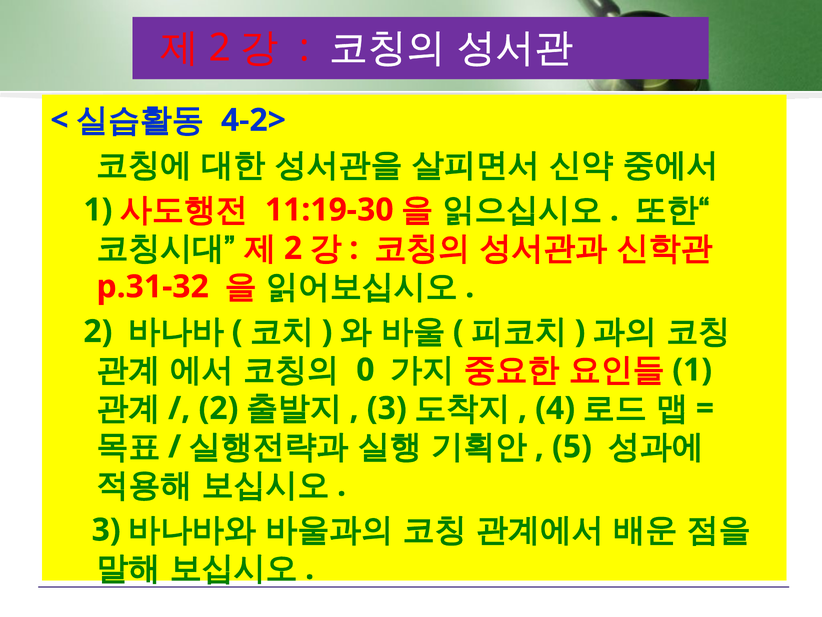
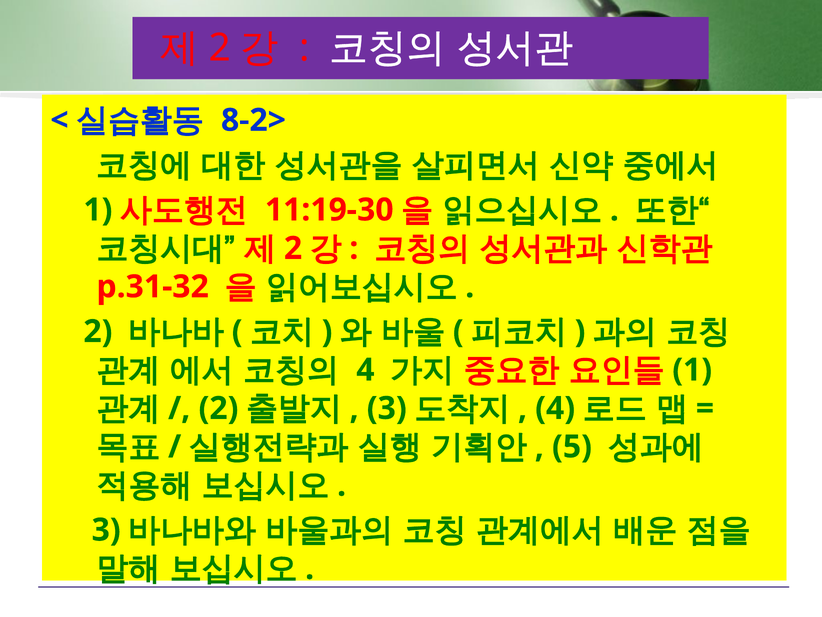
4-2>: 4-2> -> 8-2>
0 at (365, 370): 0 -> 4
